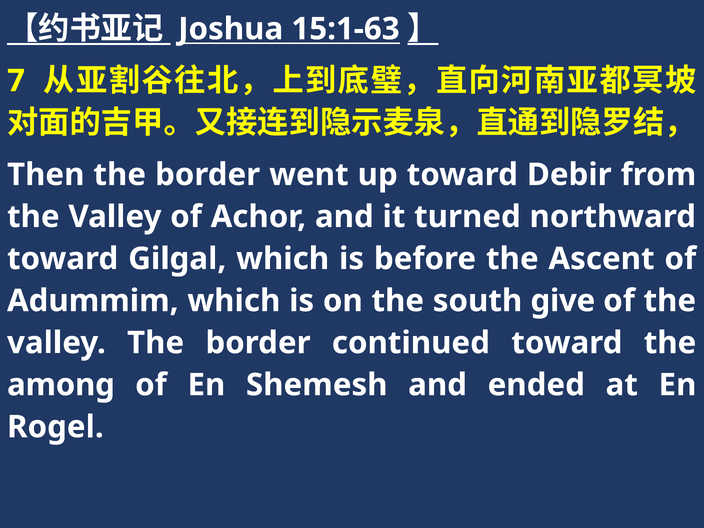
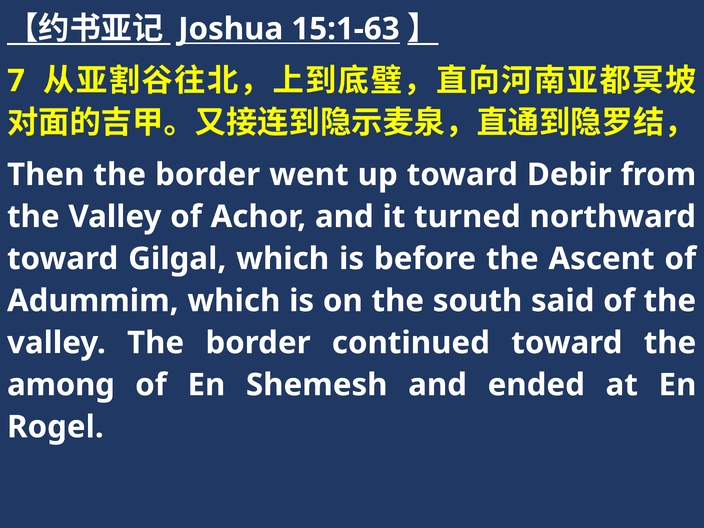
give: give -> said
